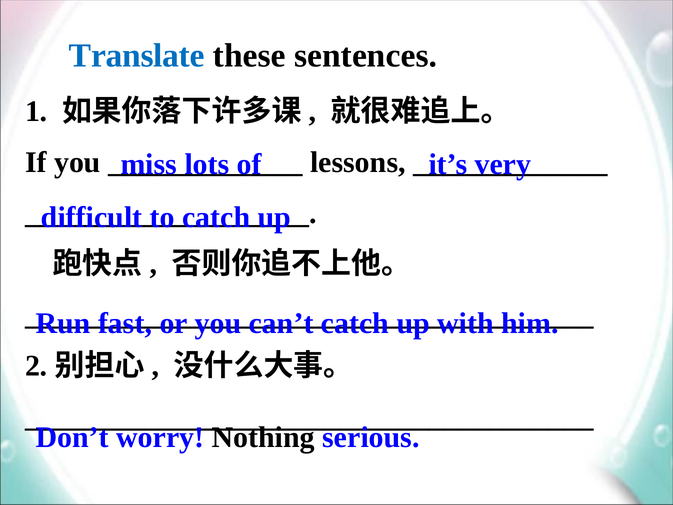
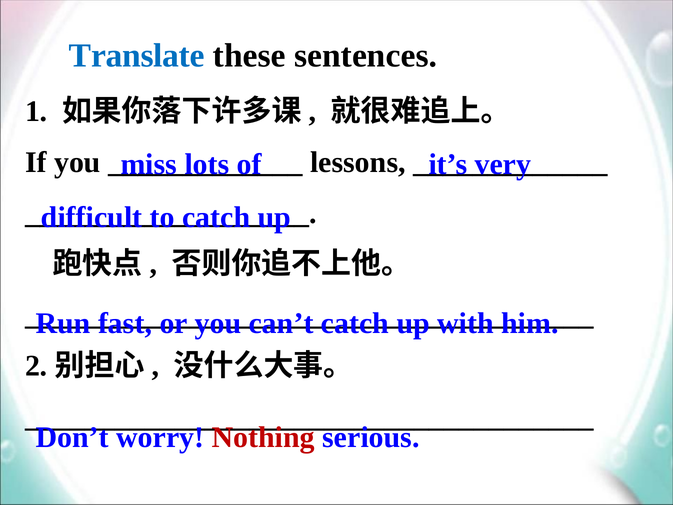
Nothing colour: black -> red
